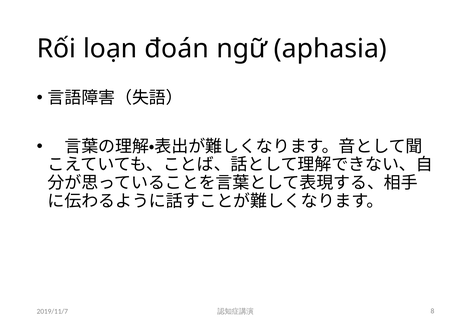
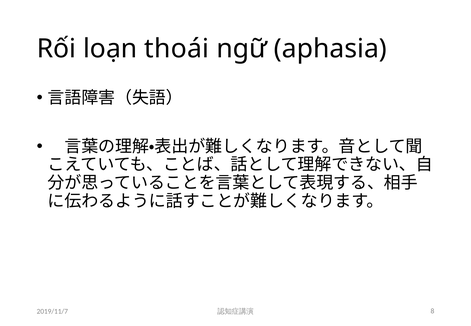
đoán: đoán -> thoái
